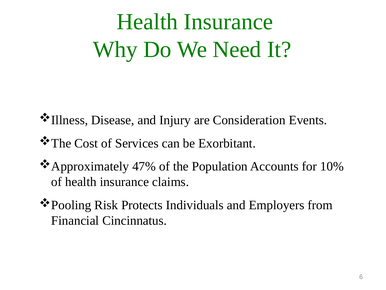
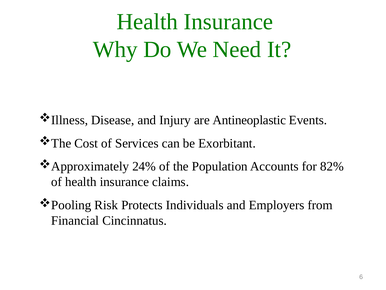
Consideration: Consideration -> Antineoplastic
47%: 47% -> 24%
10%: 10% -> 82%
